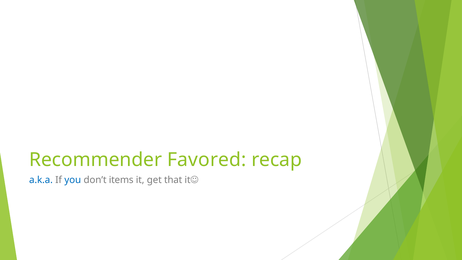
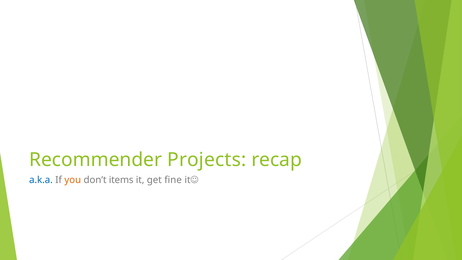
Favored: Favored -> Projects
you colour: blue -> orange
that: that -> fine
